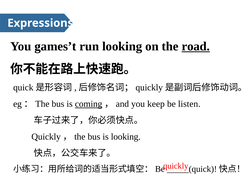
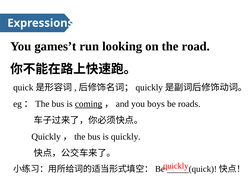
road underline: present -> none
keep: keep -> boys
listen: listen -> roads
is looking: looking -> quickly
